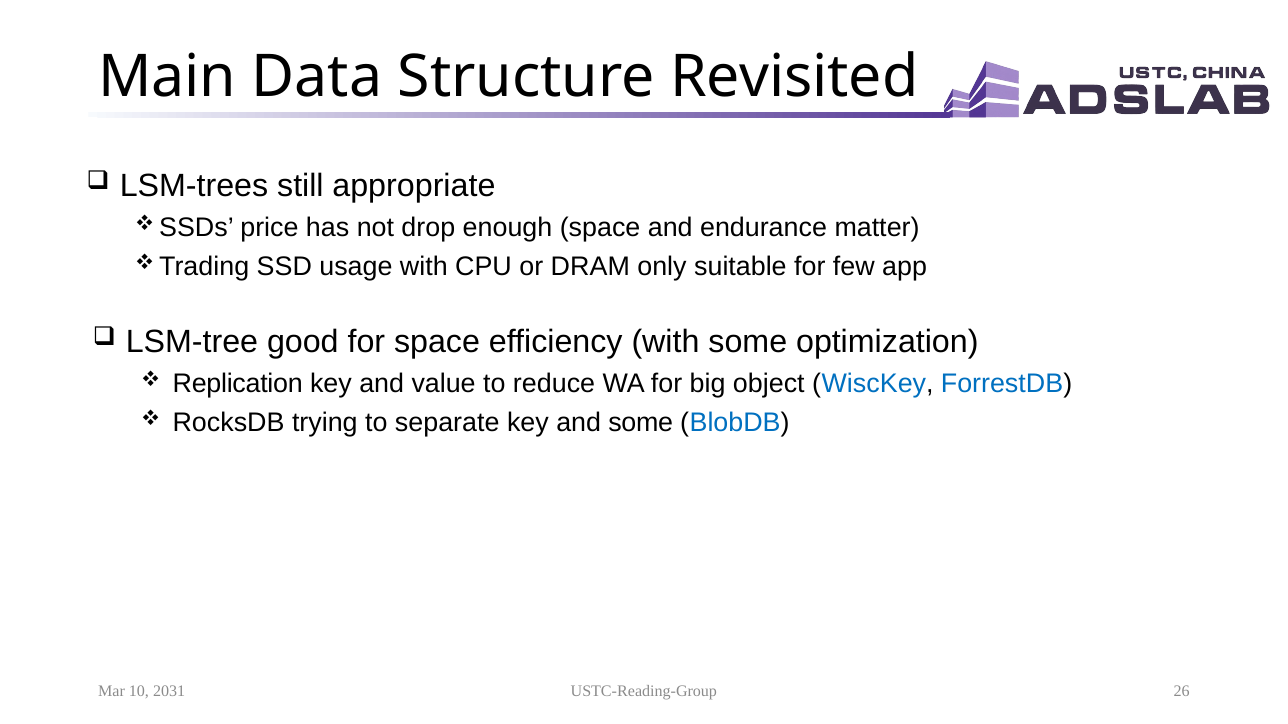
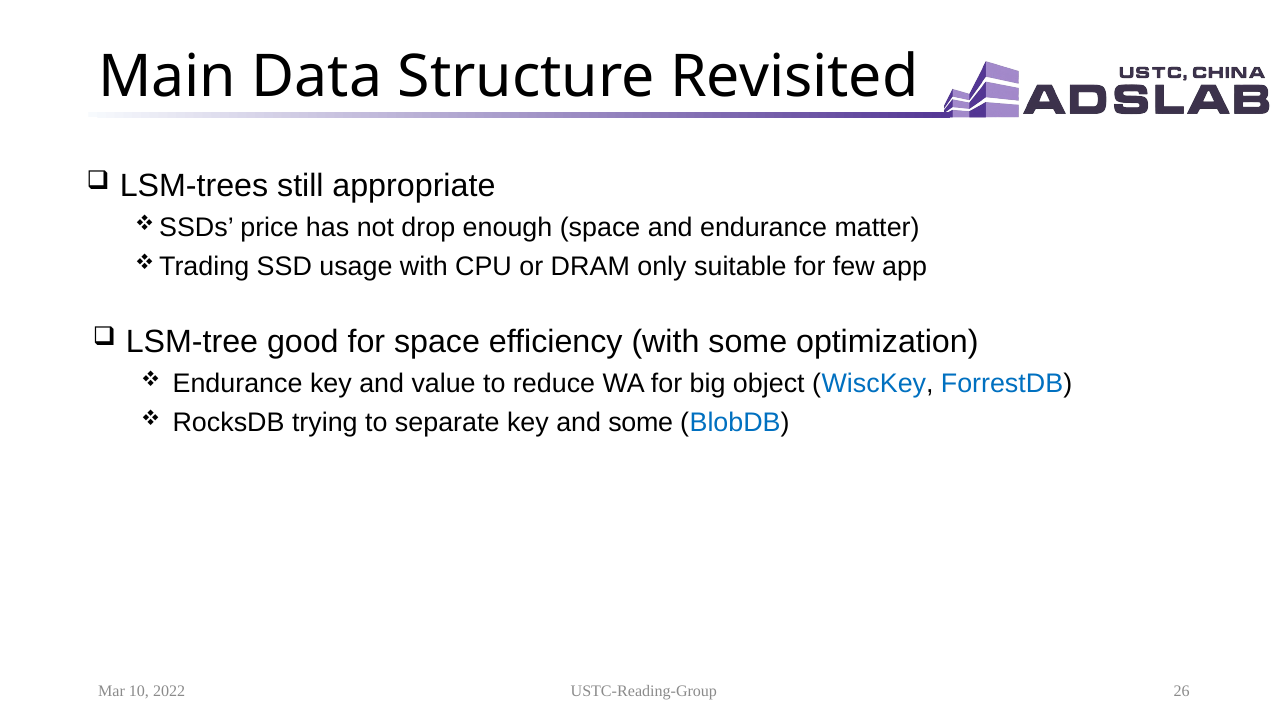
Replication at (238, 384): Replication -> Endurance
2031: 2031 -> 2022
